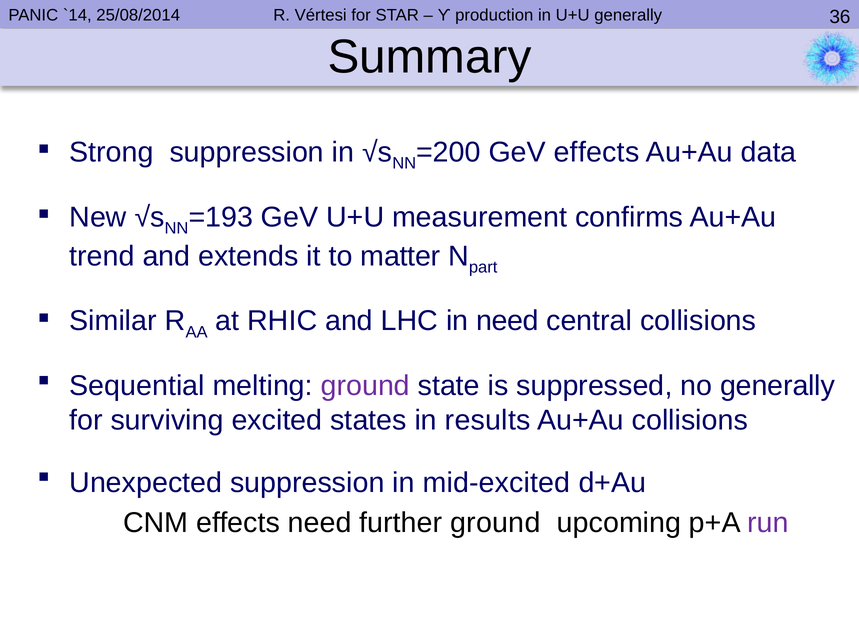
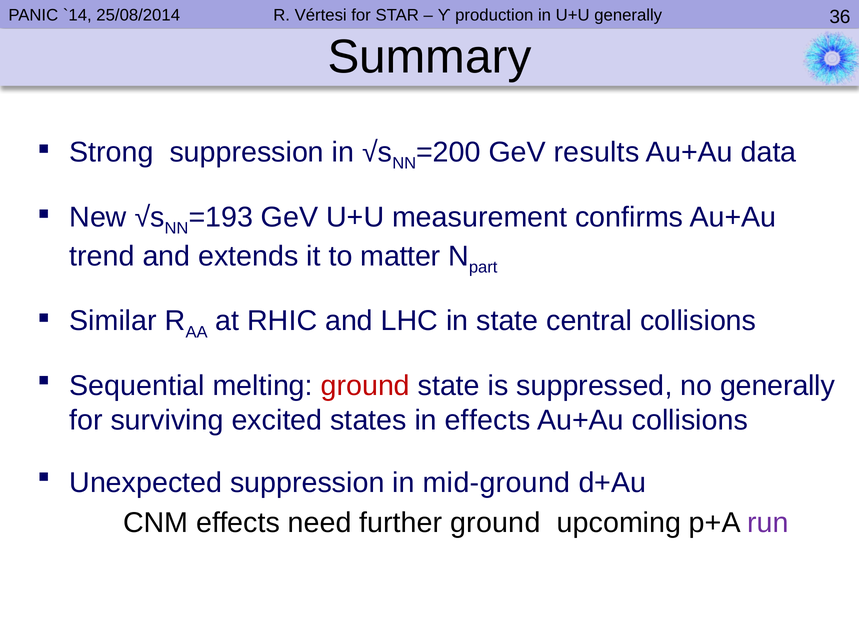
GeV effects: effects -> results
in need: need -> state
ground at (365, 386) colour: purple -> red
in results: results -> effects
mid-excited: mid-excited -> mid-ground
